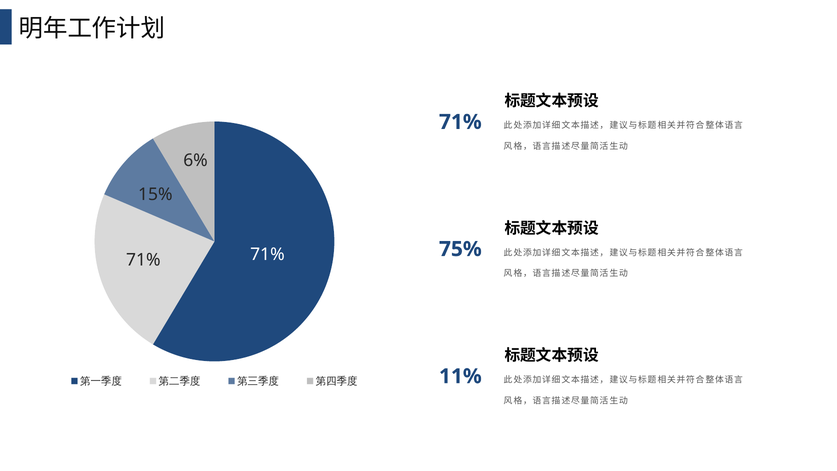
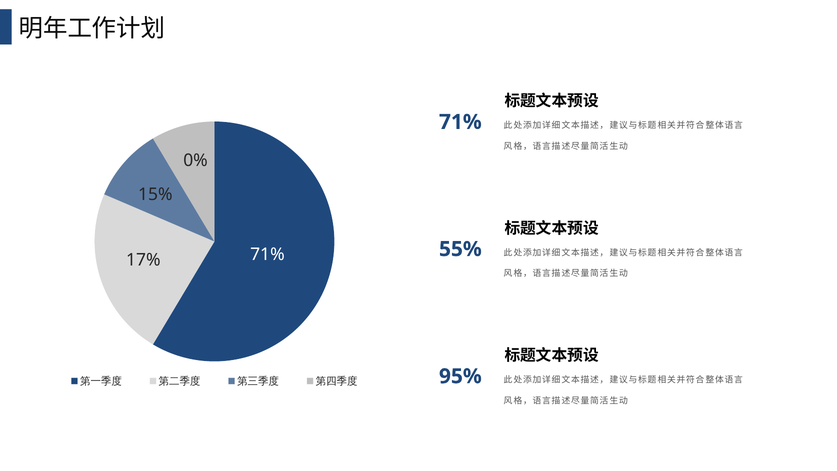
6%: 6% -> 0%
75%: 75% -> 55%
71% at (143, 260): 71% -> 17%
11%: 11% -> 95%
